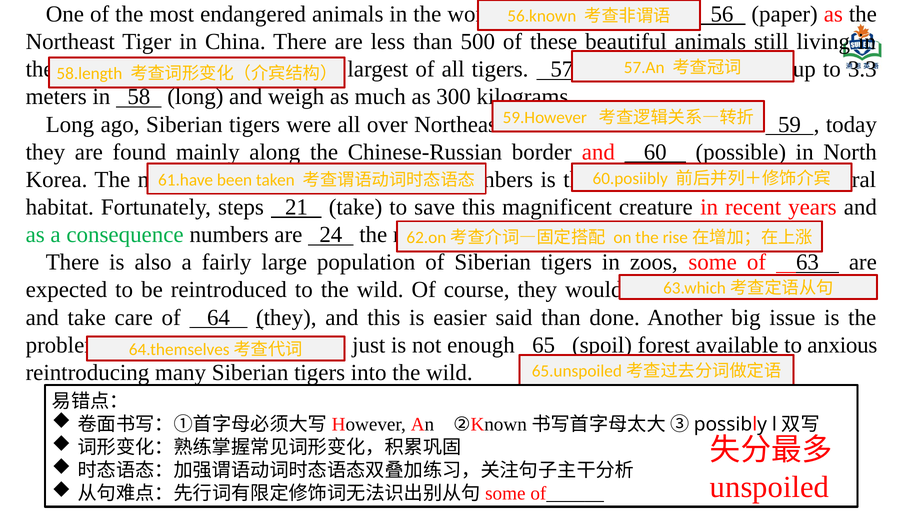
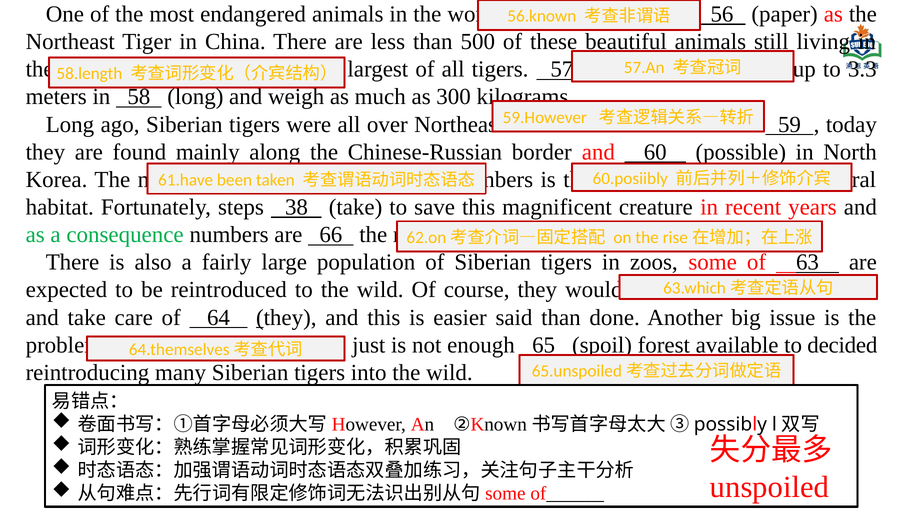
21: 21 -> 38
24: 24 -> 66
anxious: anxious -> decided
